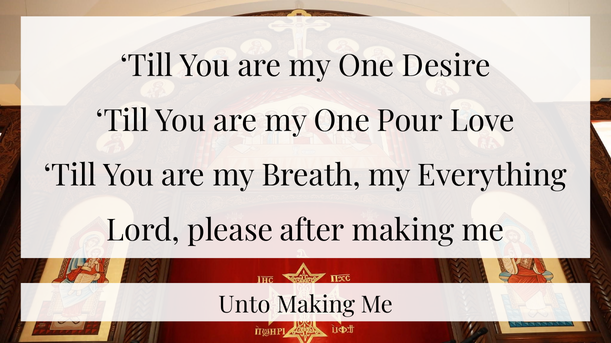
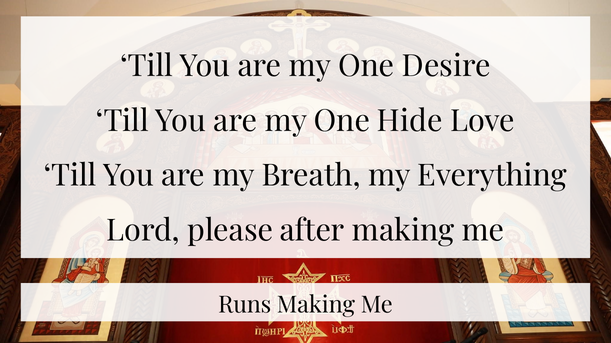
Pour: Pour -> Hide
Unto: Unto -> Runs
